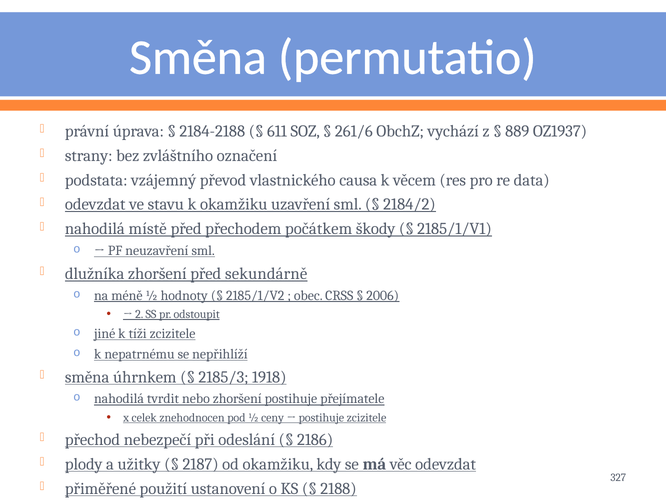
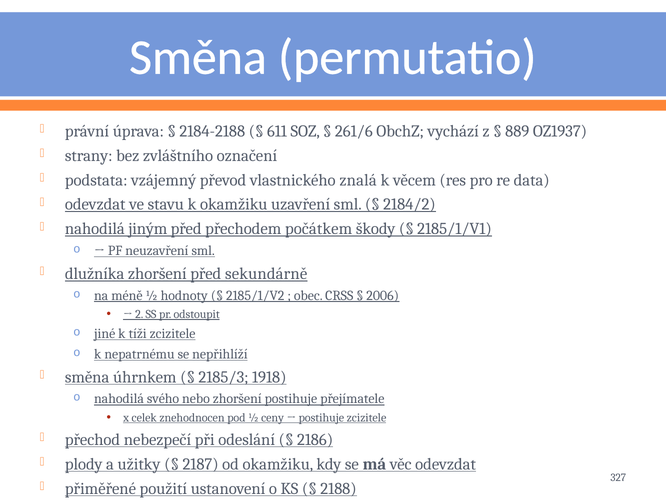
causa: causa -> znalá
místě: místě -> jiným
tvrdit: tvrdit -> svého
